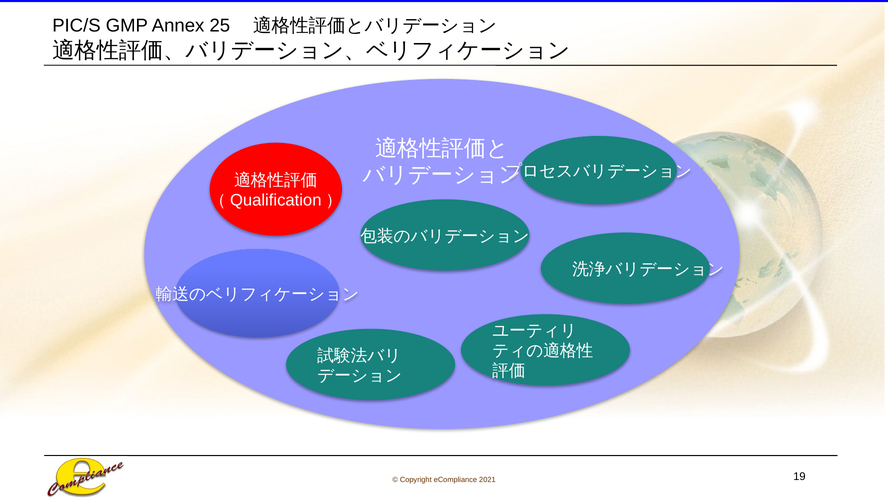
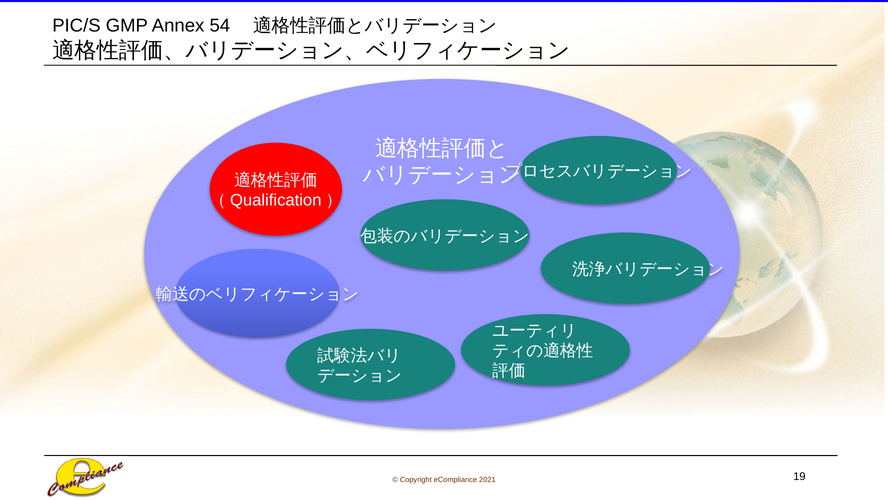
25: 25 -> 54
